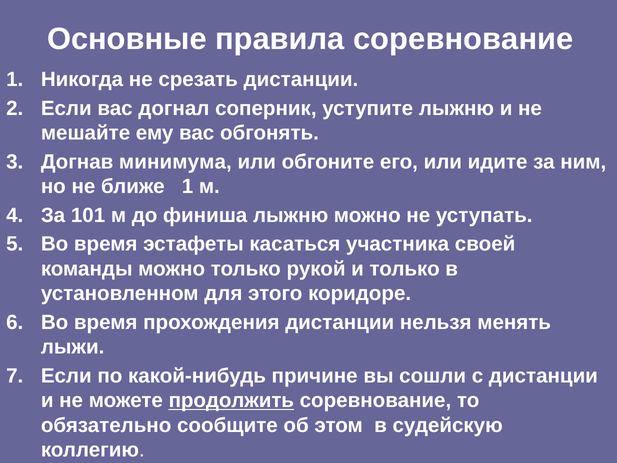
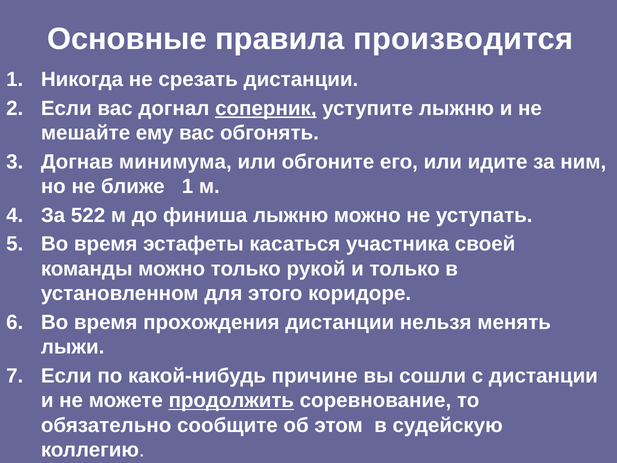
правила соревнование: соревнование -> производится
соперник underline: none -> present
101: 101 -> 522
